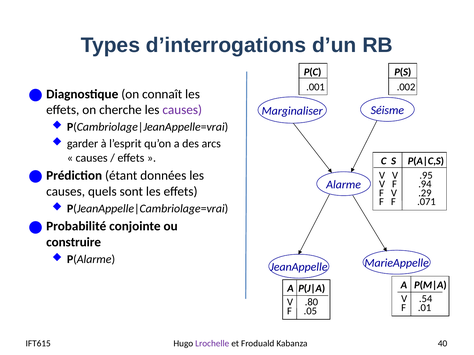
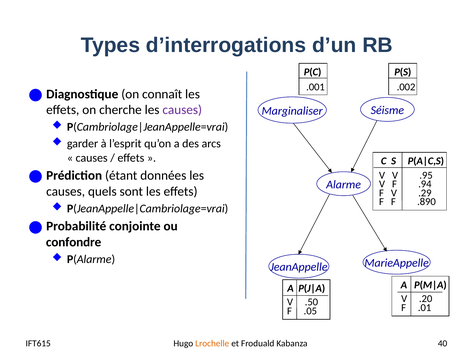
.071: .071 -> .890
construire: construire -> confondre
.54: .54 -> .20
.80: .80 -> .50
Lrochelle colour: purple -> orange
